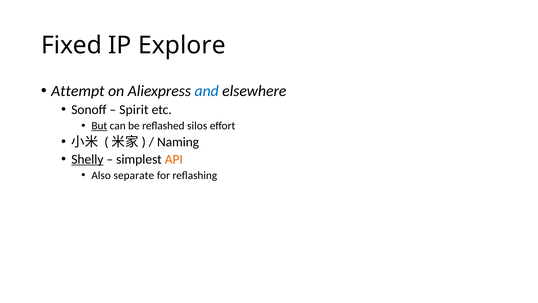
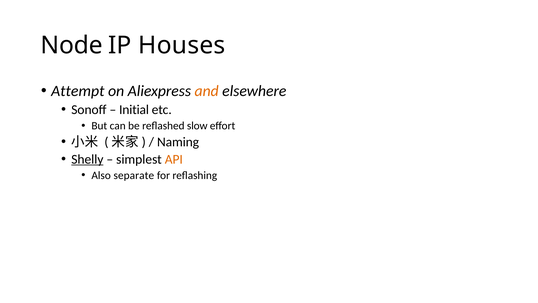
Fixed: Fixed -> Node
Explore: Explore -> Houses
and colour: blue -> orange
Spirit: Spirit -> Initial
But underline: present -> none
silos: silos -> slow
